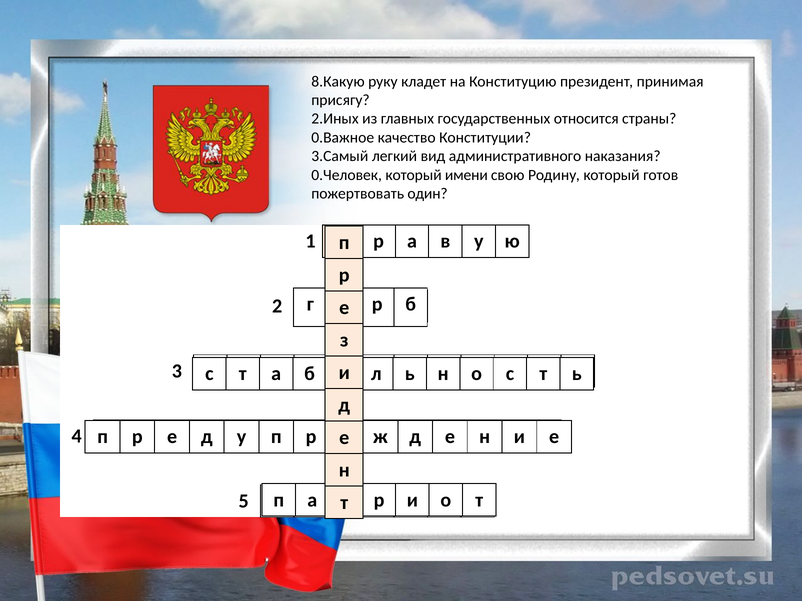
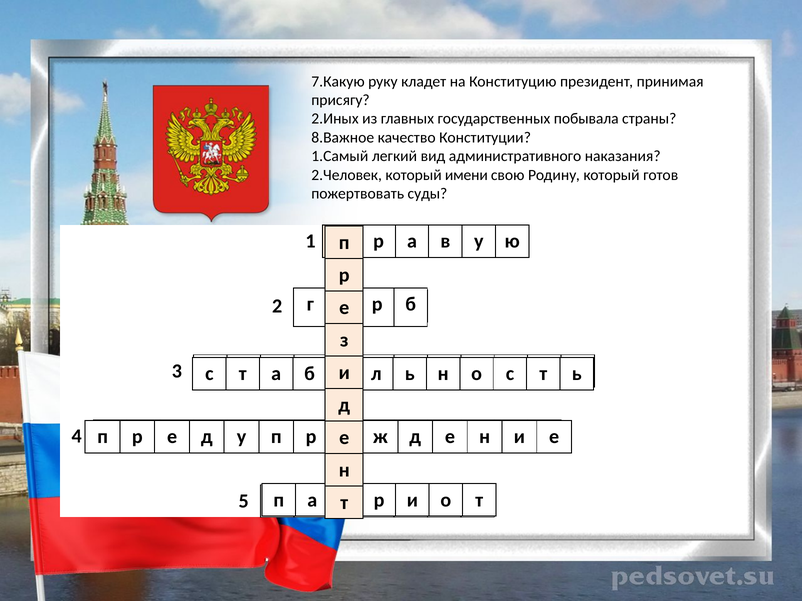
8.Какую: 8.Какую -> 7.Какую
относится: относится -> побывала
0.Важное: 0.Важное -> 8.Важное
3.Самый: 3.Самый -> 1.Самый
0.Человек: 0.Человек -> 2.Человек
один: один -> суды
